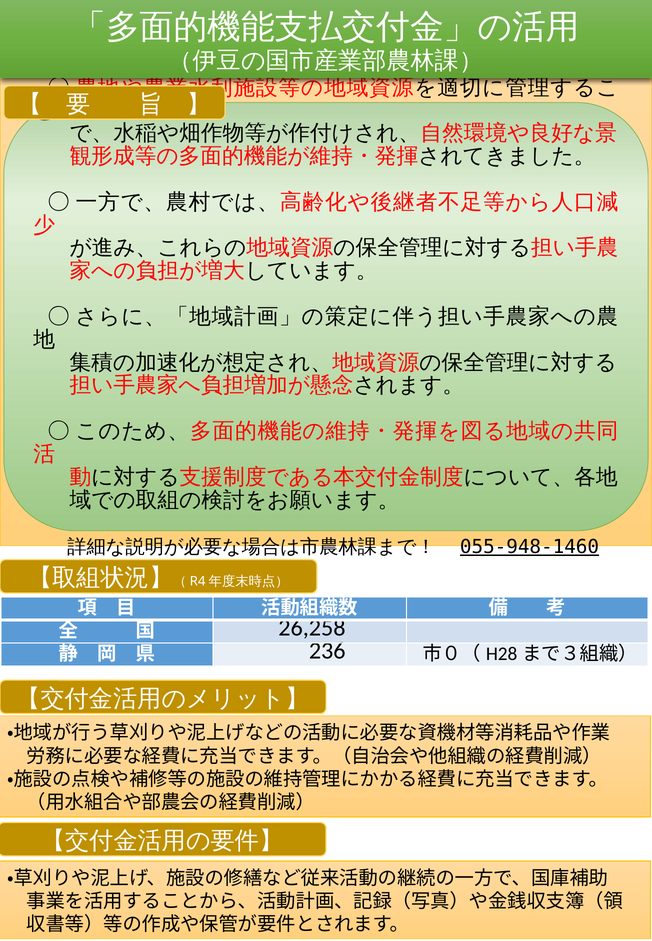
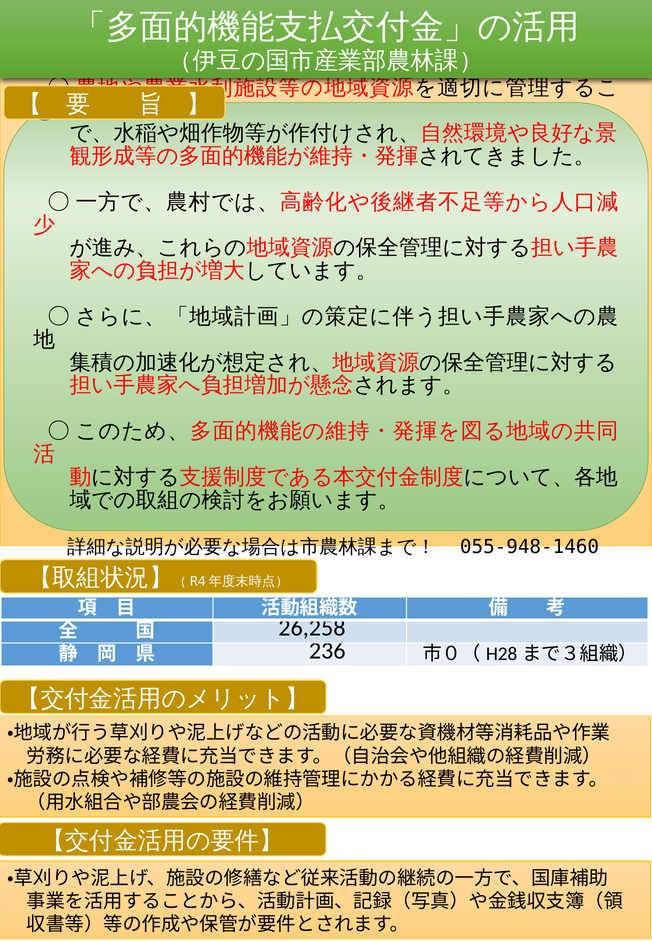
055-948-1460 underline: present -> none
